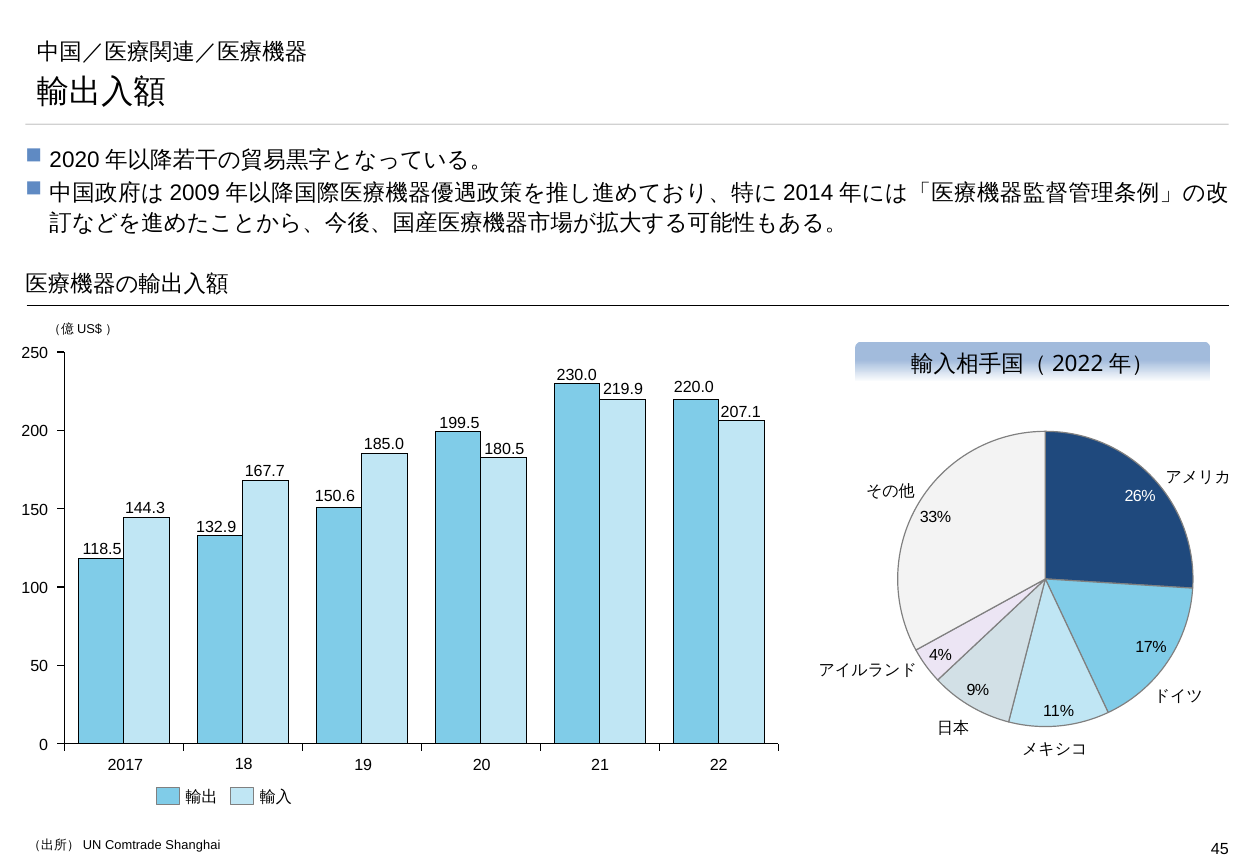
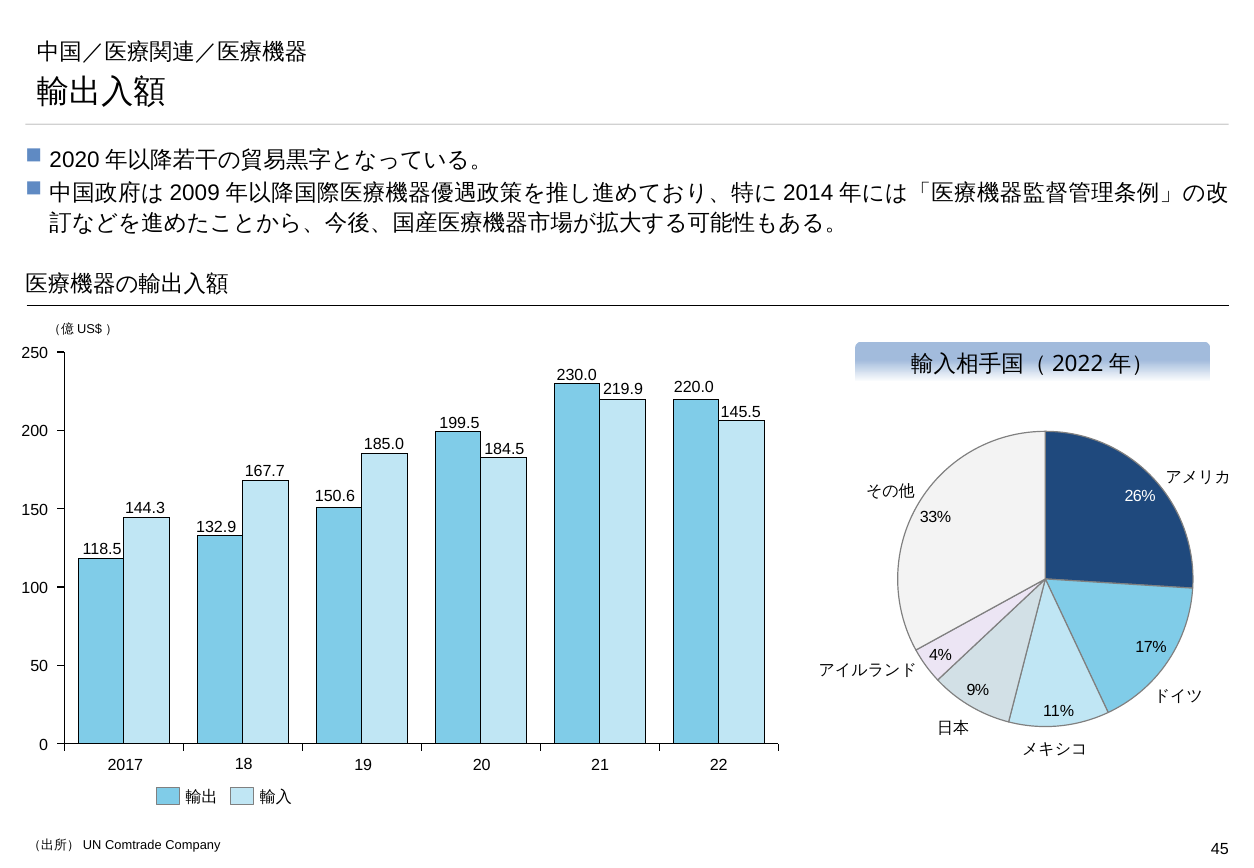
207.1: 207.1 -> 145.5
180.5: 180.5 -> 184.5
Shanghai: Shanghai -> Company
